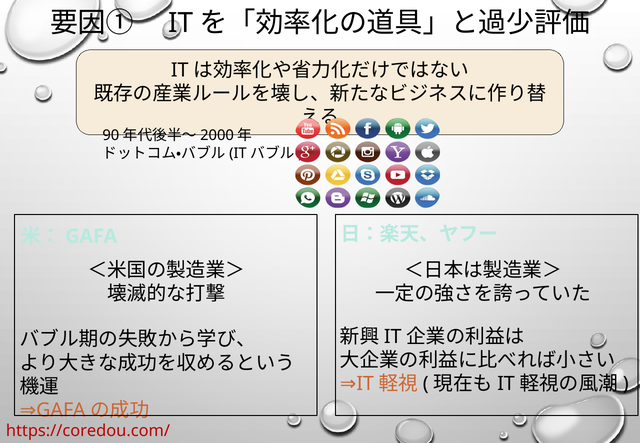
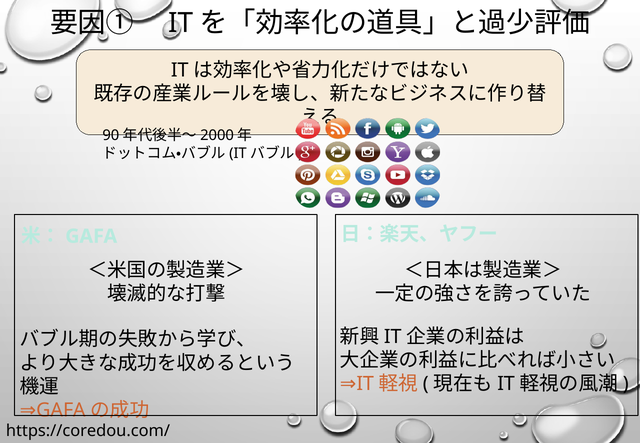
https://coredou.com/ colour: red -> black
